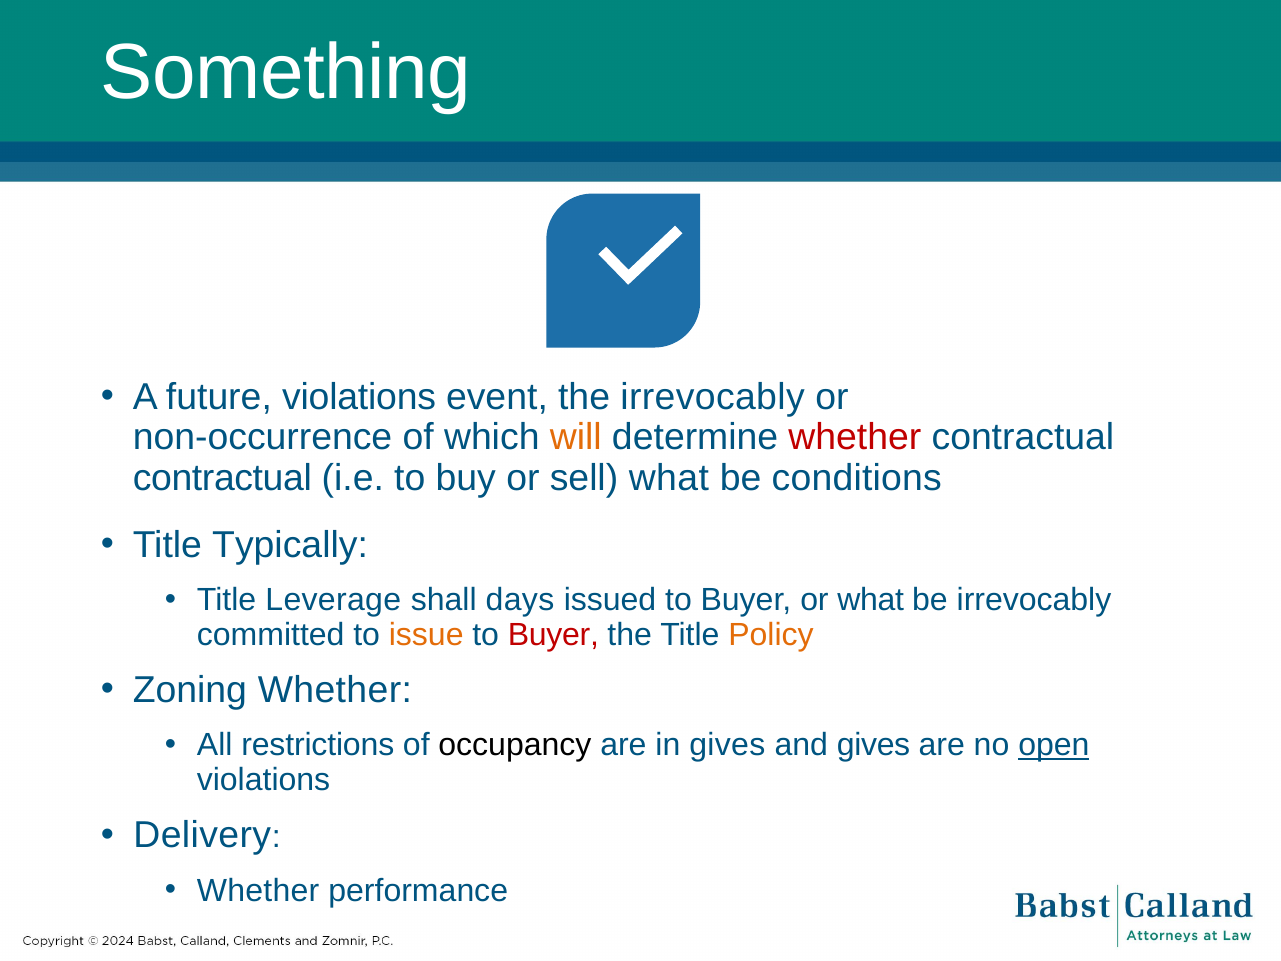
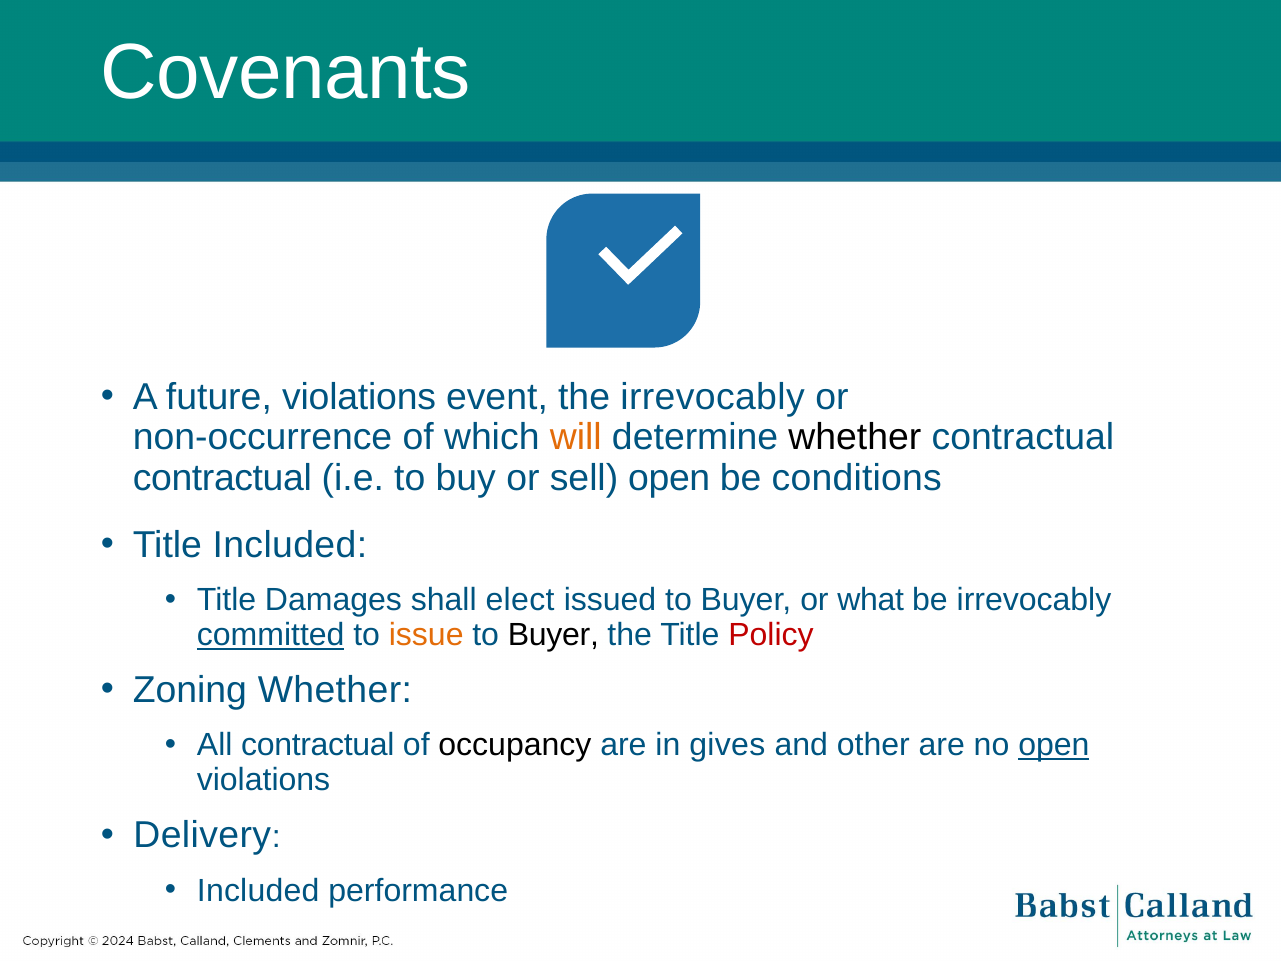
Something: Something -> Covenants
whether at (855, 437) colour: red -> black
sell what: what -> open
Title Typically: Typically -> Included
Leverage: Leverage -> Damages
days: days -> elect
committed underline: none -> present
Buyer at (553, 635) colour: red -> black
Policy colour: orange -> red
All restrictions: restrictions -> contractual
and gives: gives -> other
Whether at (258, 890): Whether -> Included
